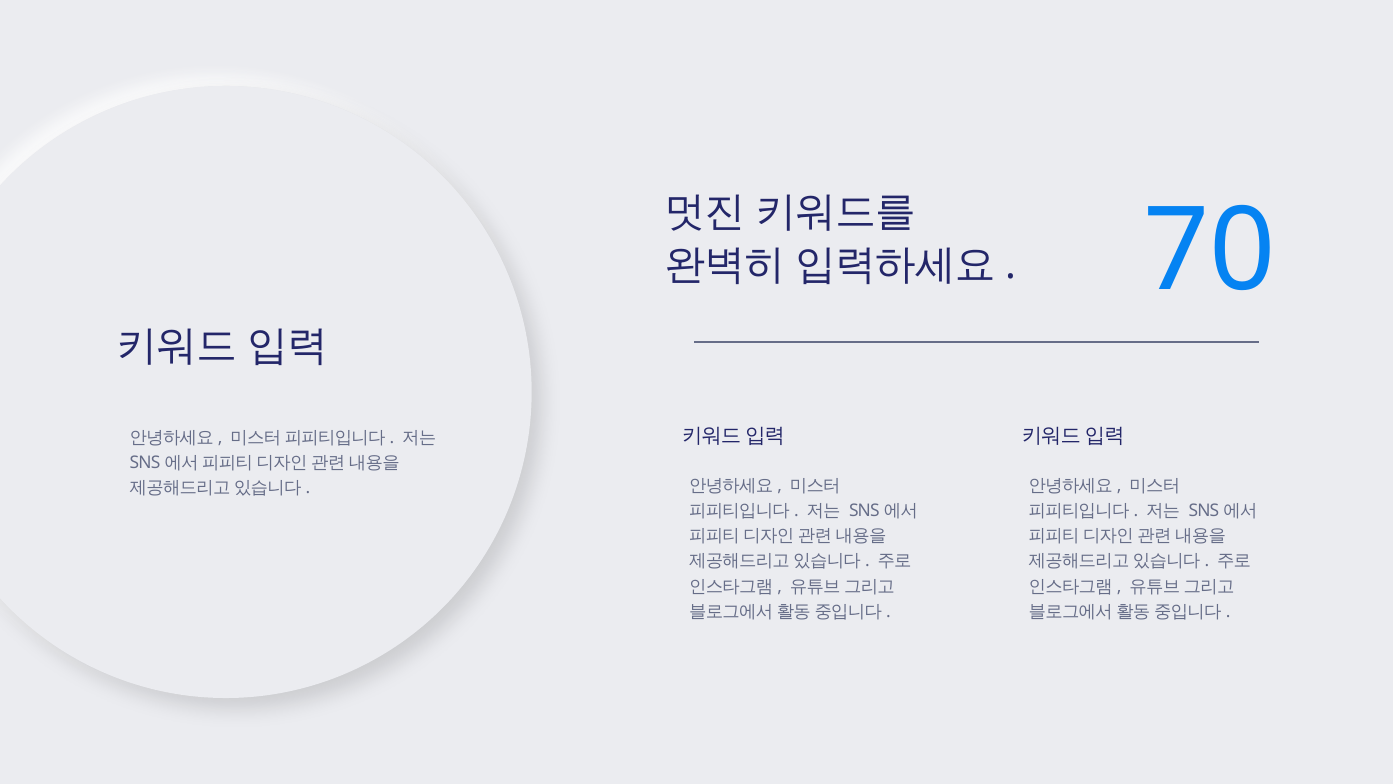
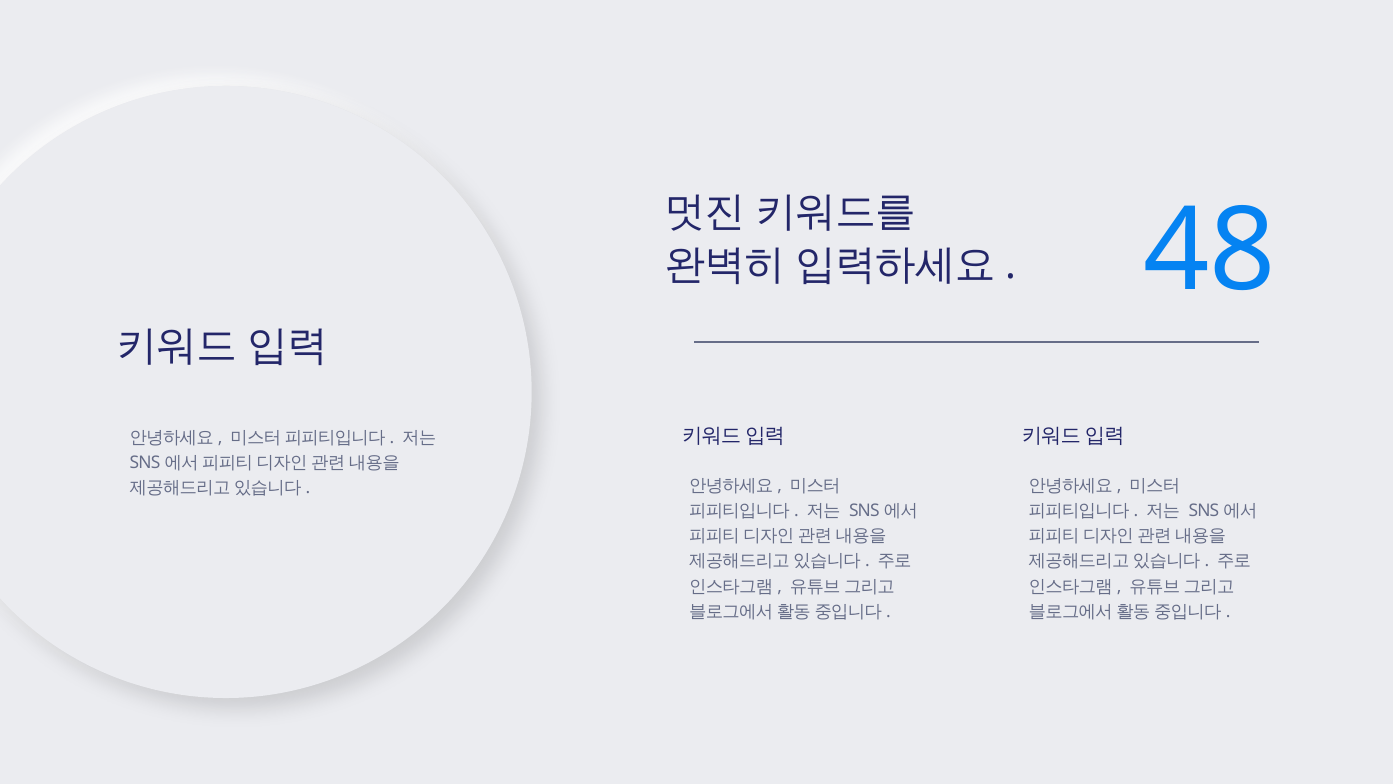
70: 70 -> 48
